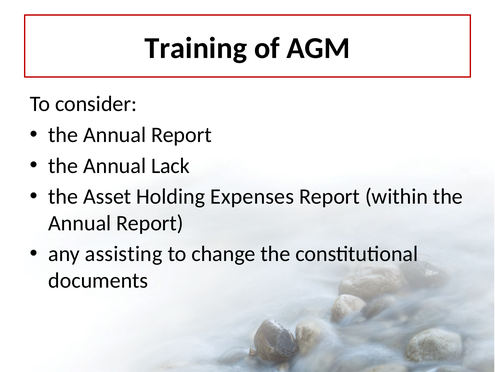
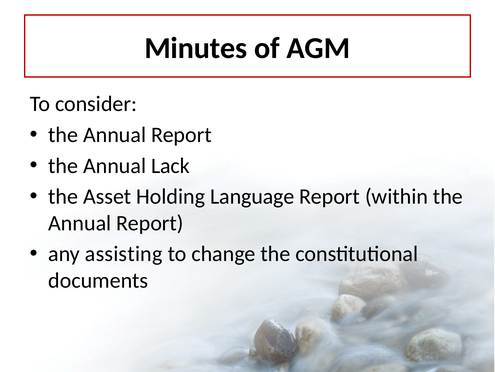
Training: Training -> Minutes
Expenses: Expenses -> Language
